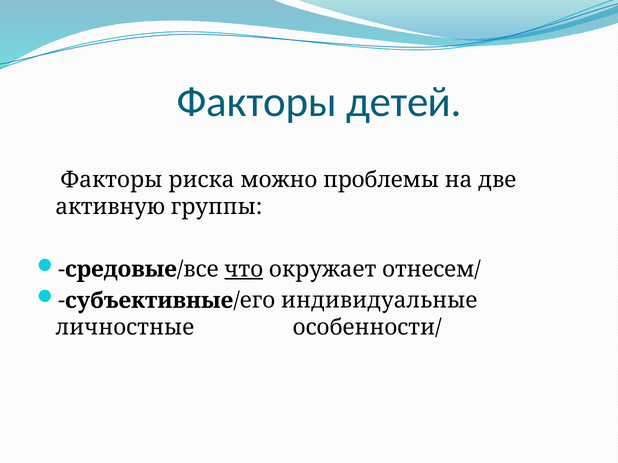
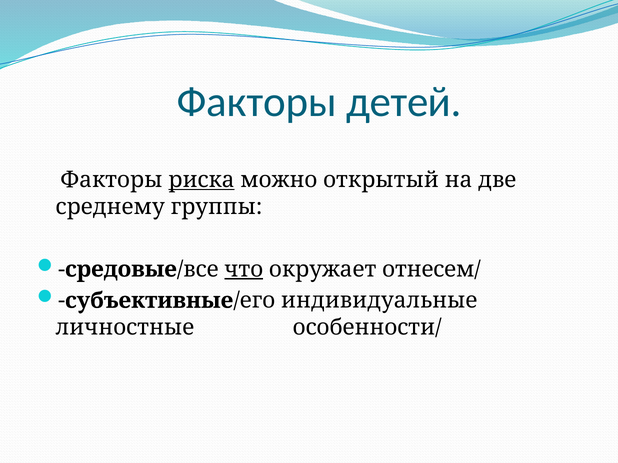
риска underline: none -> present
проблемы: проблемы -> открытый
активную: активную -> среднему
